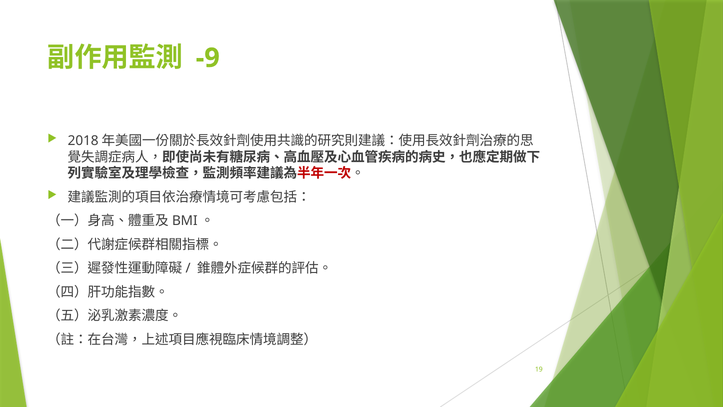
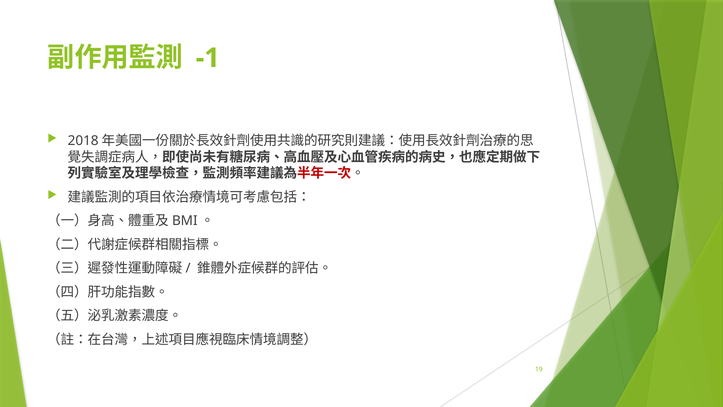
-9: -9 -> -1
